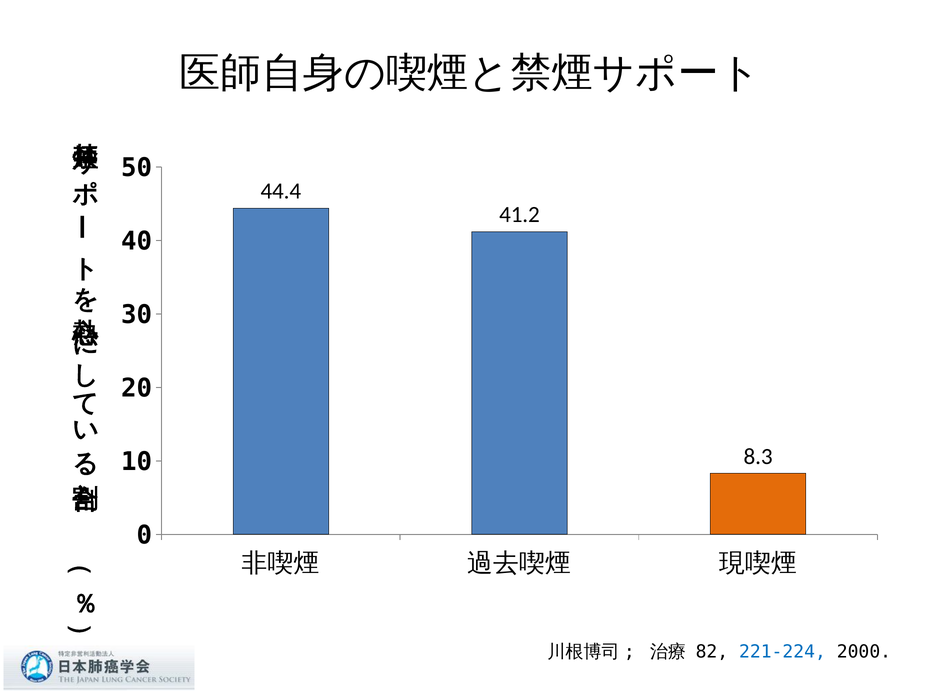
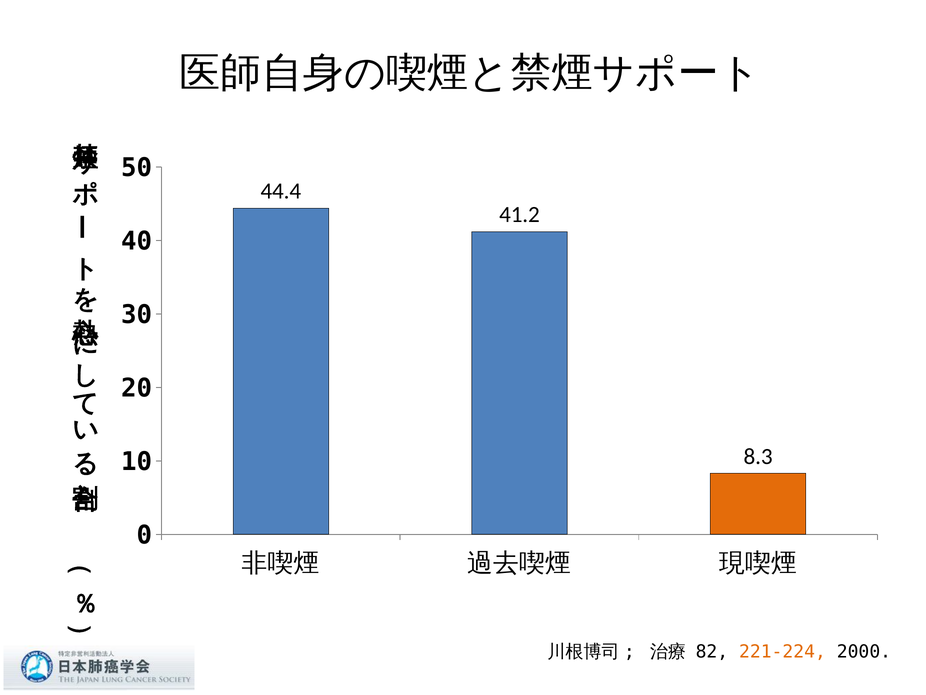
221-224 colour: blue -> orange
